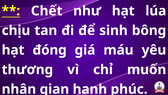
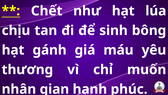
đóng: đóng -> gánh
